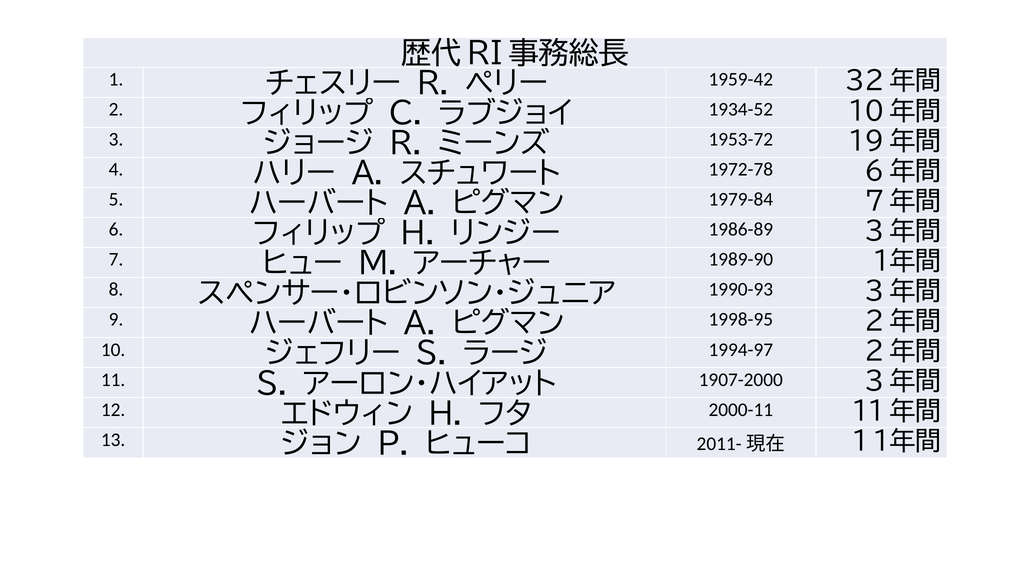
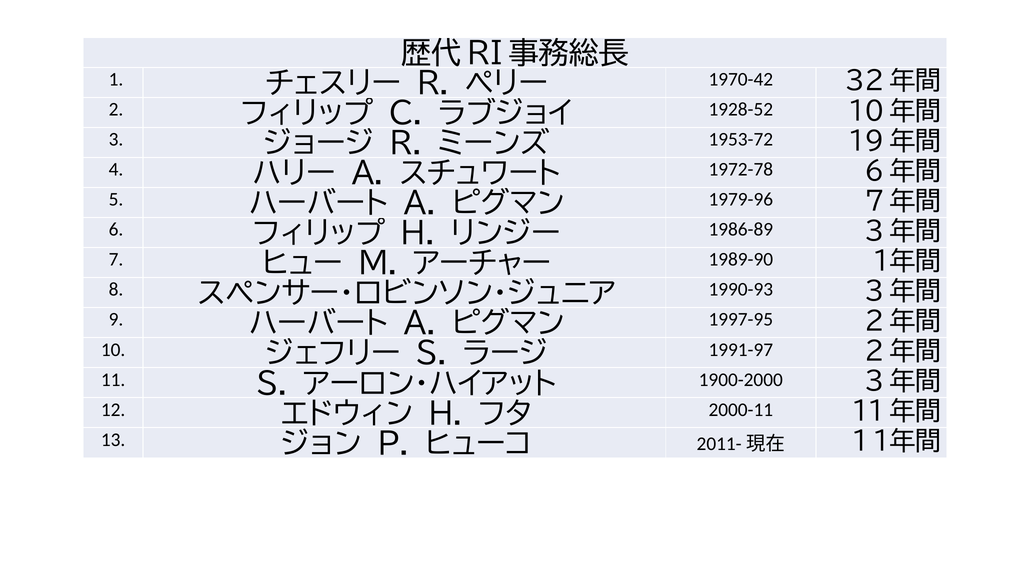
1959-42: 1959-42 -> 1970-42
1934-52: 1934-52 -> 1928-52
1979-84: 1979-84 -> 1979-96
1998-95: 1998-95 -> 1997-95
1994-97: 1994-97 -> 1991-97
1907-2000: 1907-2000 -> 1900-2000
